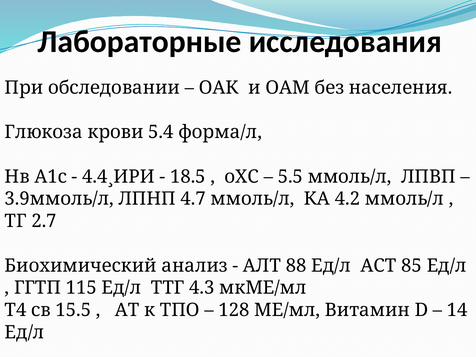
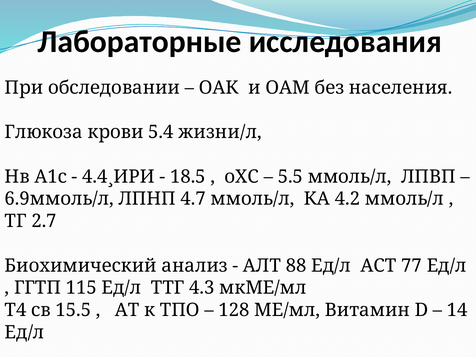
форма/л: форма/л -> жизни/л
3.9ммоль/л: 3.9ммоль/л -> 6.9ммоль/л
85: 85 -> 77
